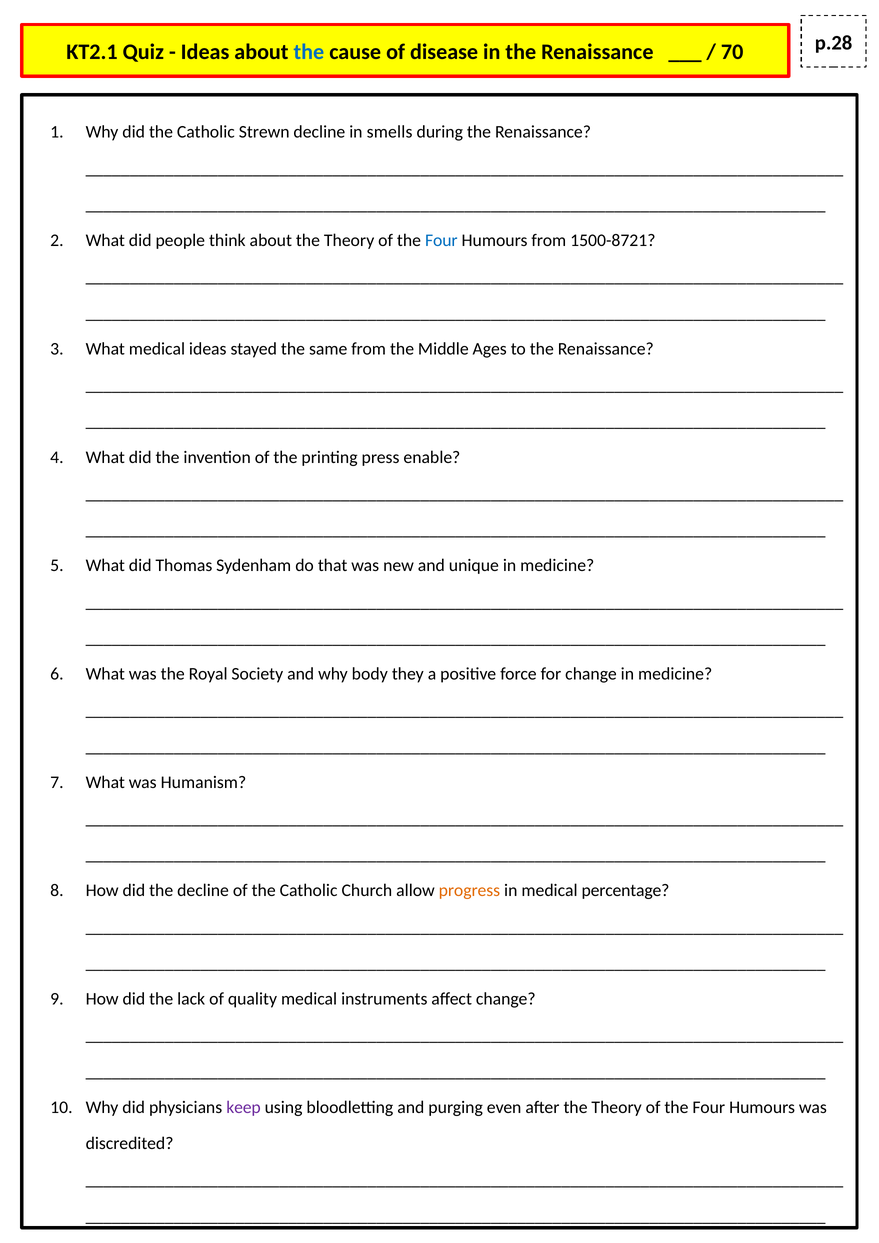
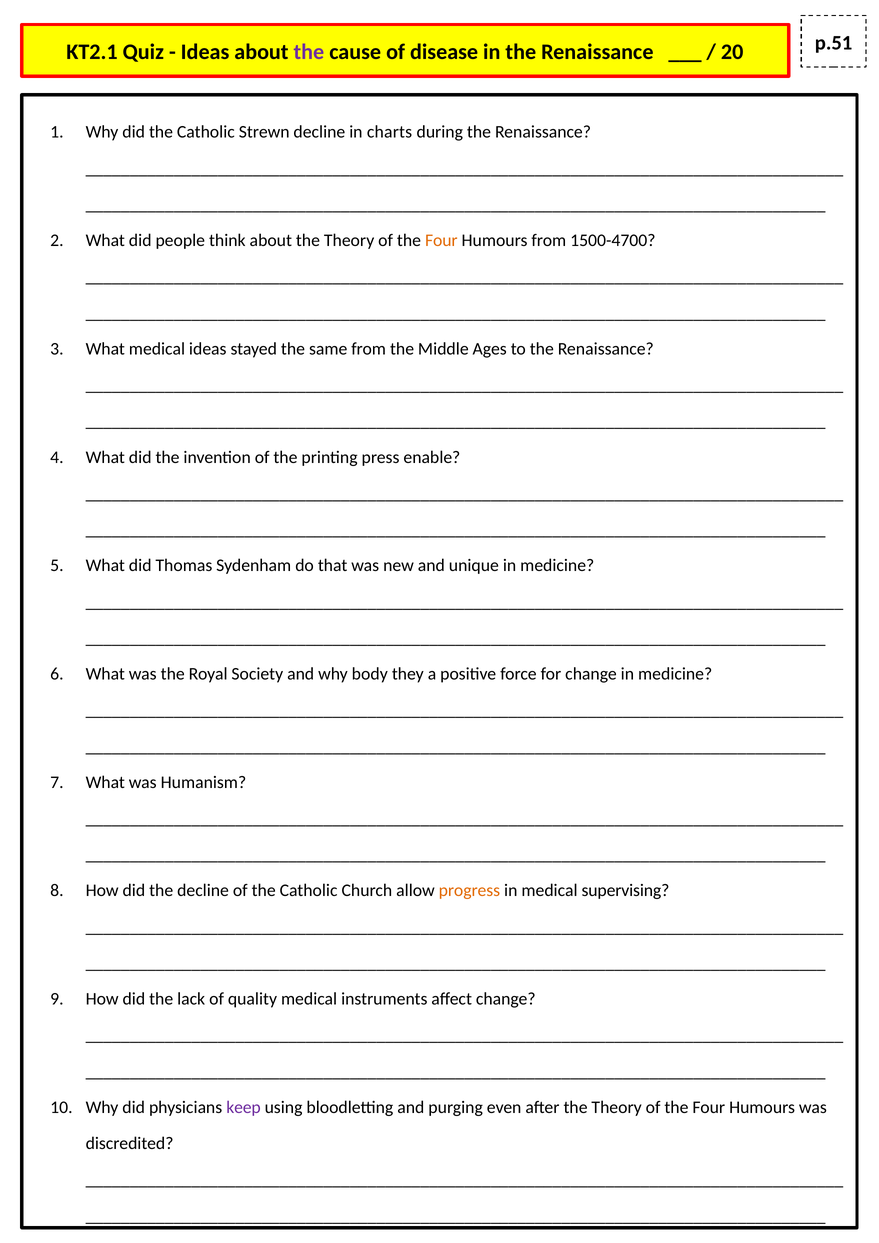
p.28: p.28 -> p.51
the at (309, 52) colour: blue -> purple
70: 70 -> 20
smells: smells -> charts
Four at (441, 241) colour: blue -> orange
1500-8721: 1500-8721 -> 1500-4700
percentage: percentage -> supervising
